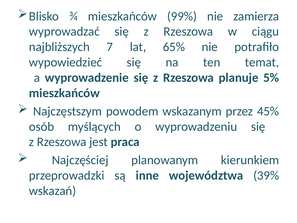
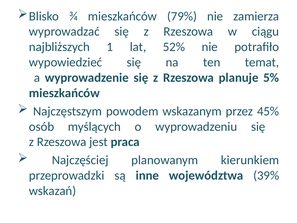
99%: 99% -> 79%
7: 7 -> 1
65%: 65% -> 52%
